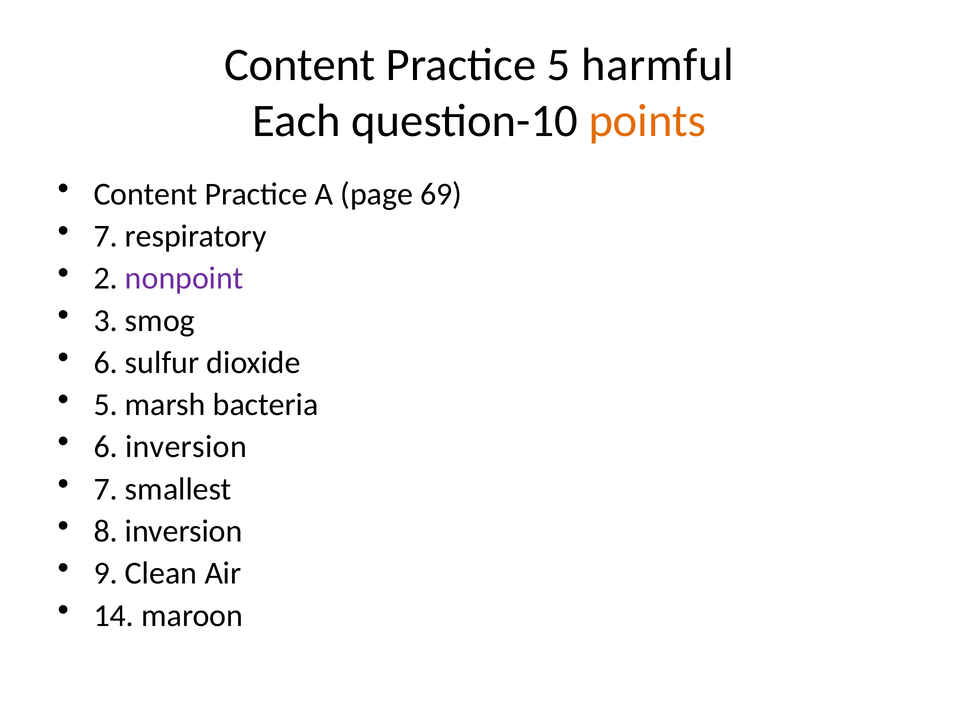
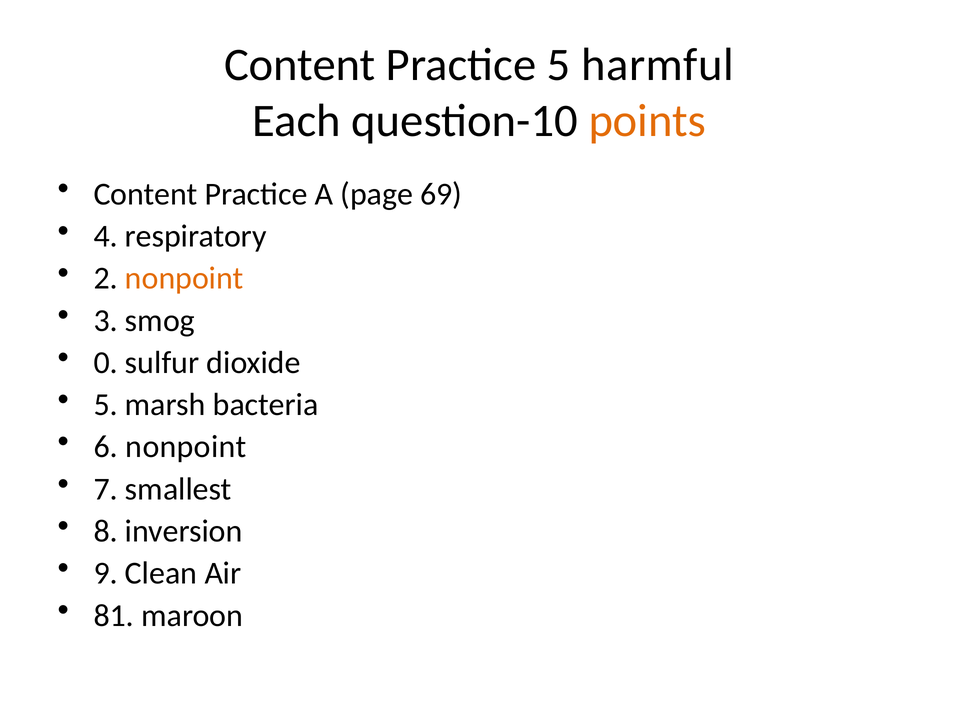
7 at (106, 236): 7 -> 4
nonpoint at (184, 278) colour: purple -> orange
6 at (106, 363): 6 -> 0
6 inversion: inversion -> nonpoint
14: 14 -> 81
